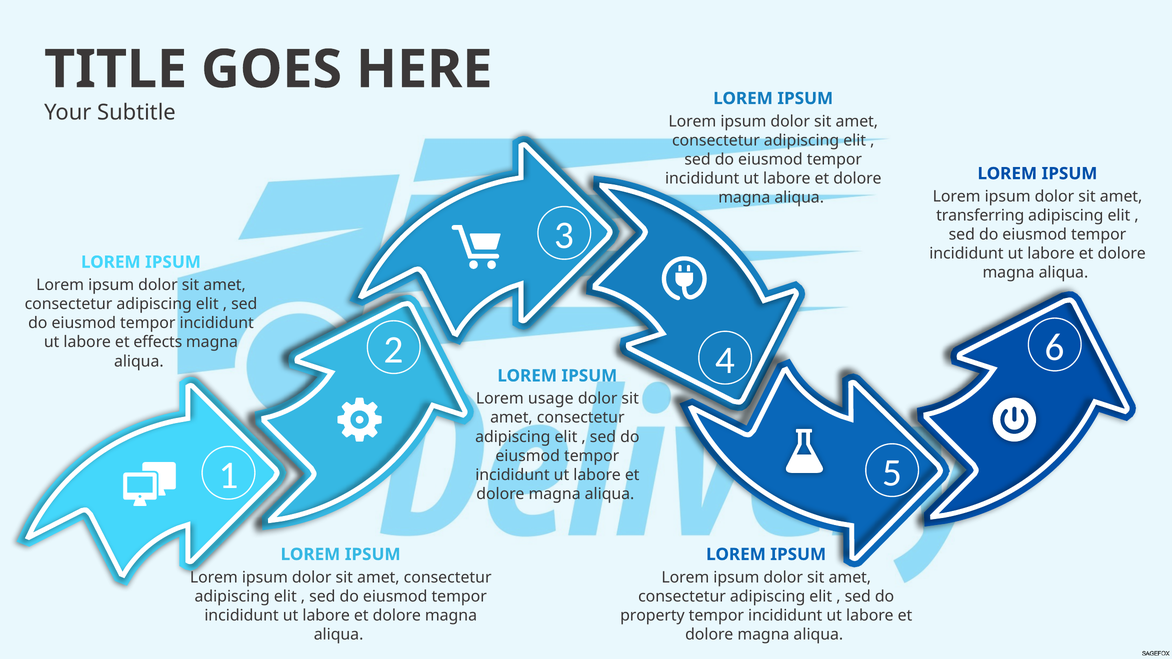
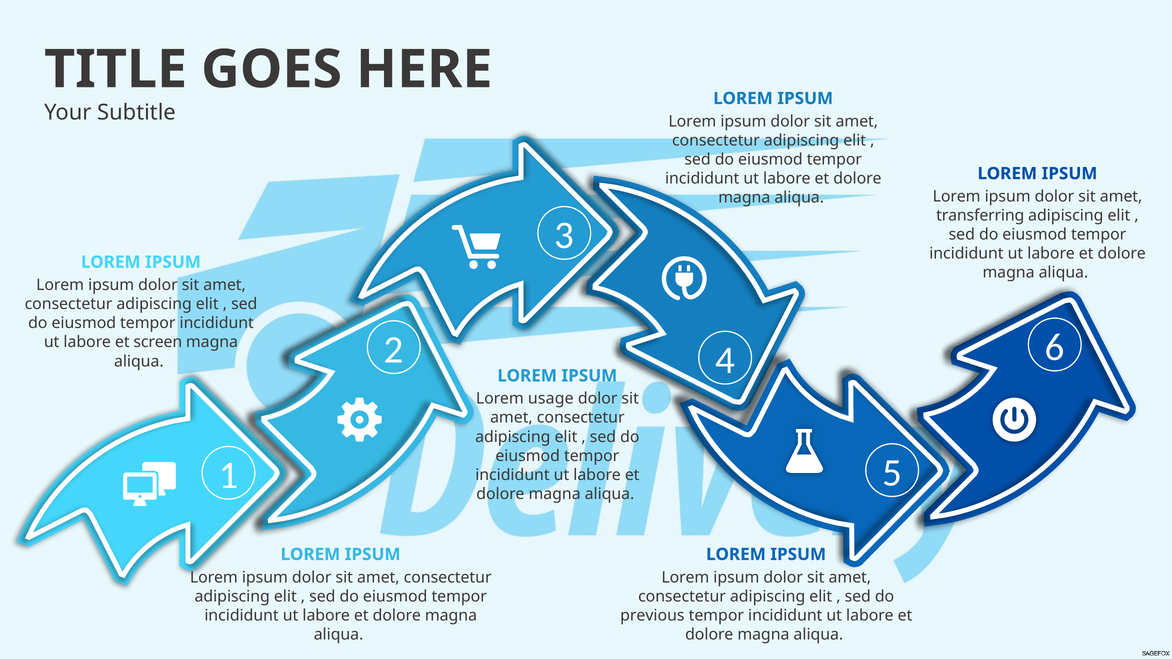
effects: effects -> screen
property: property -> previous
